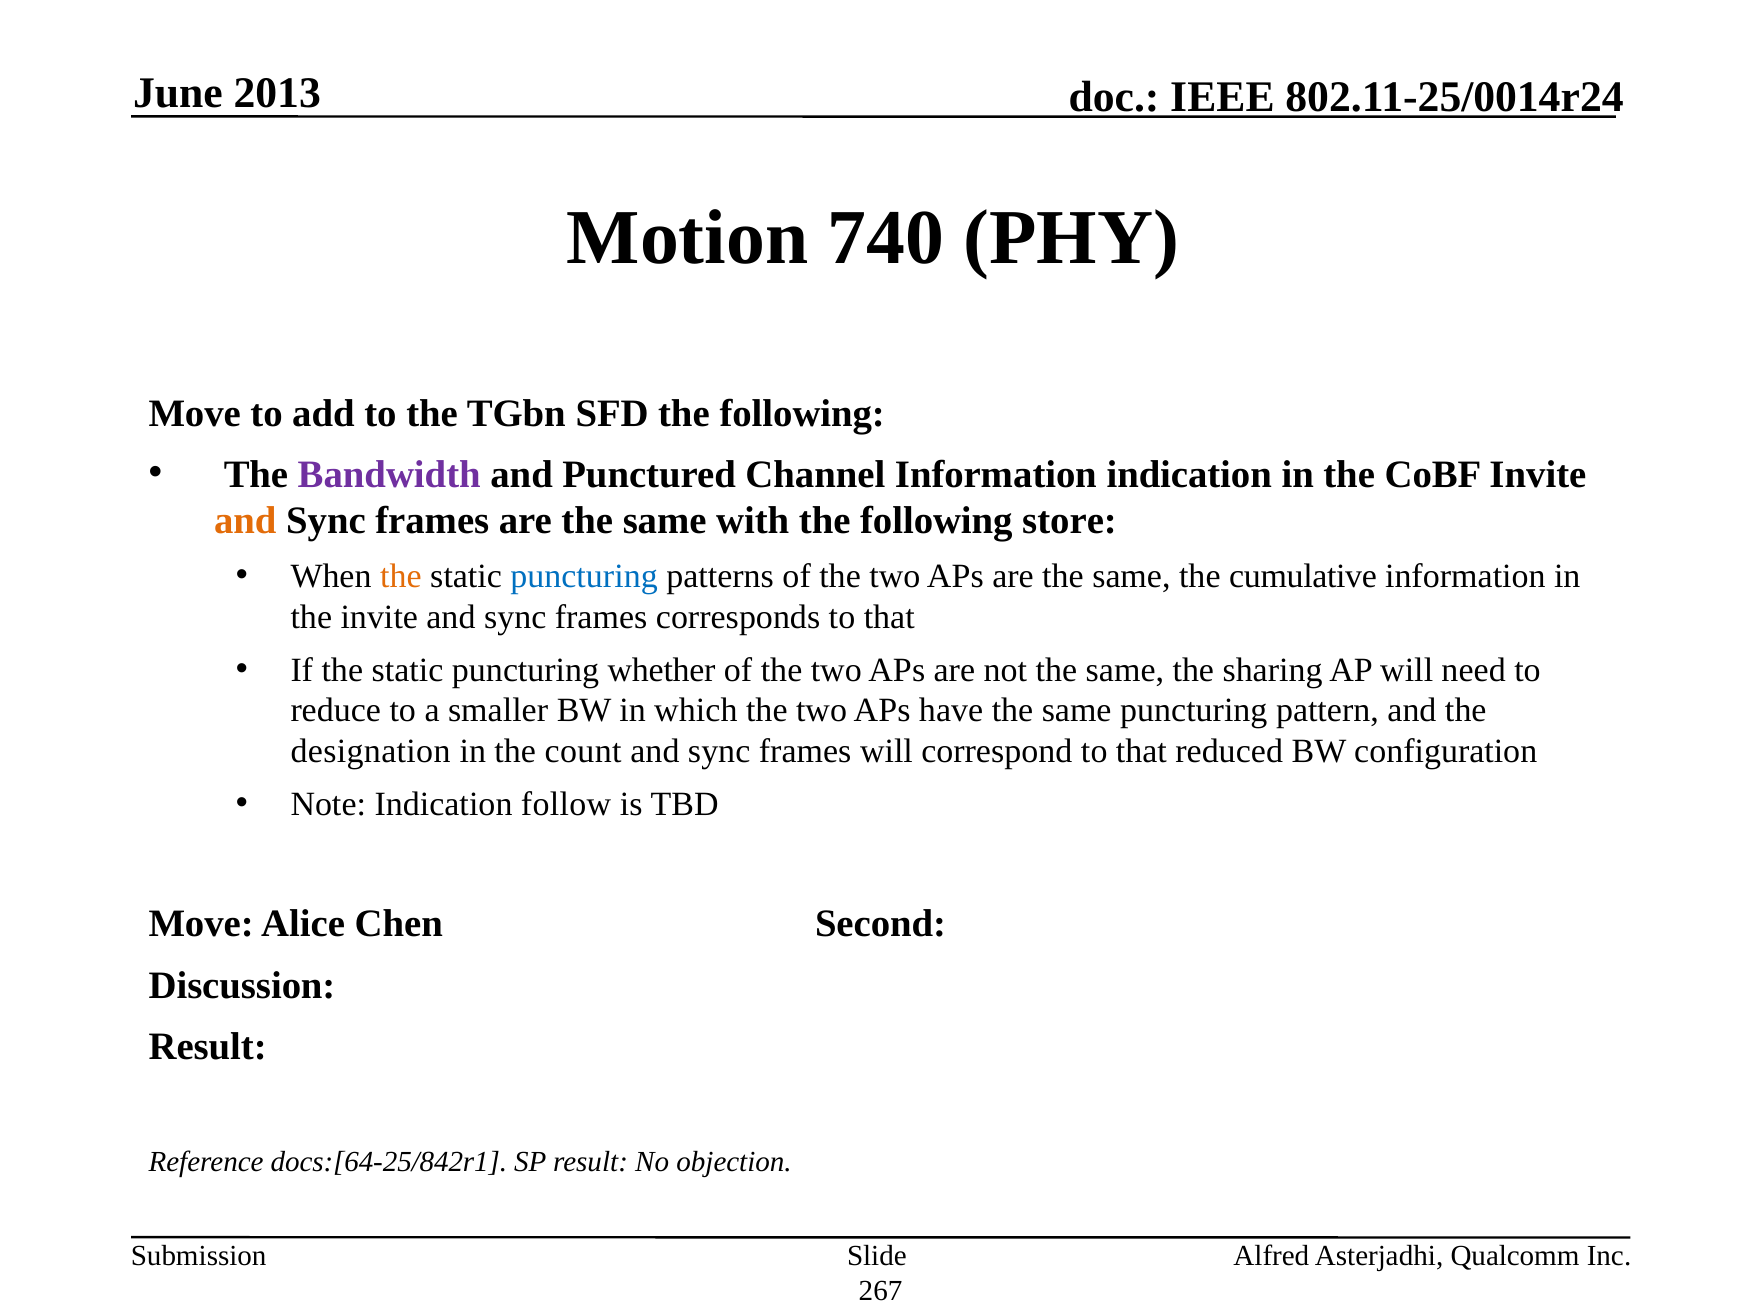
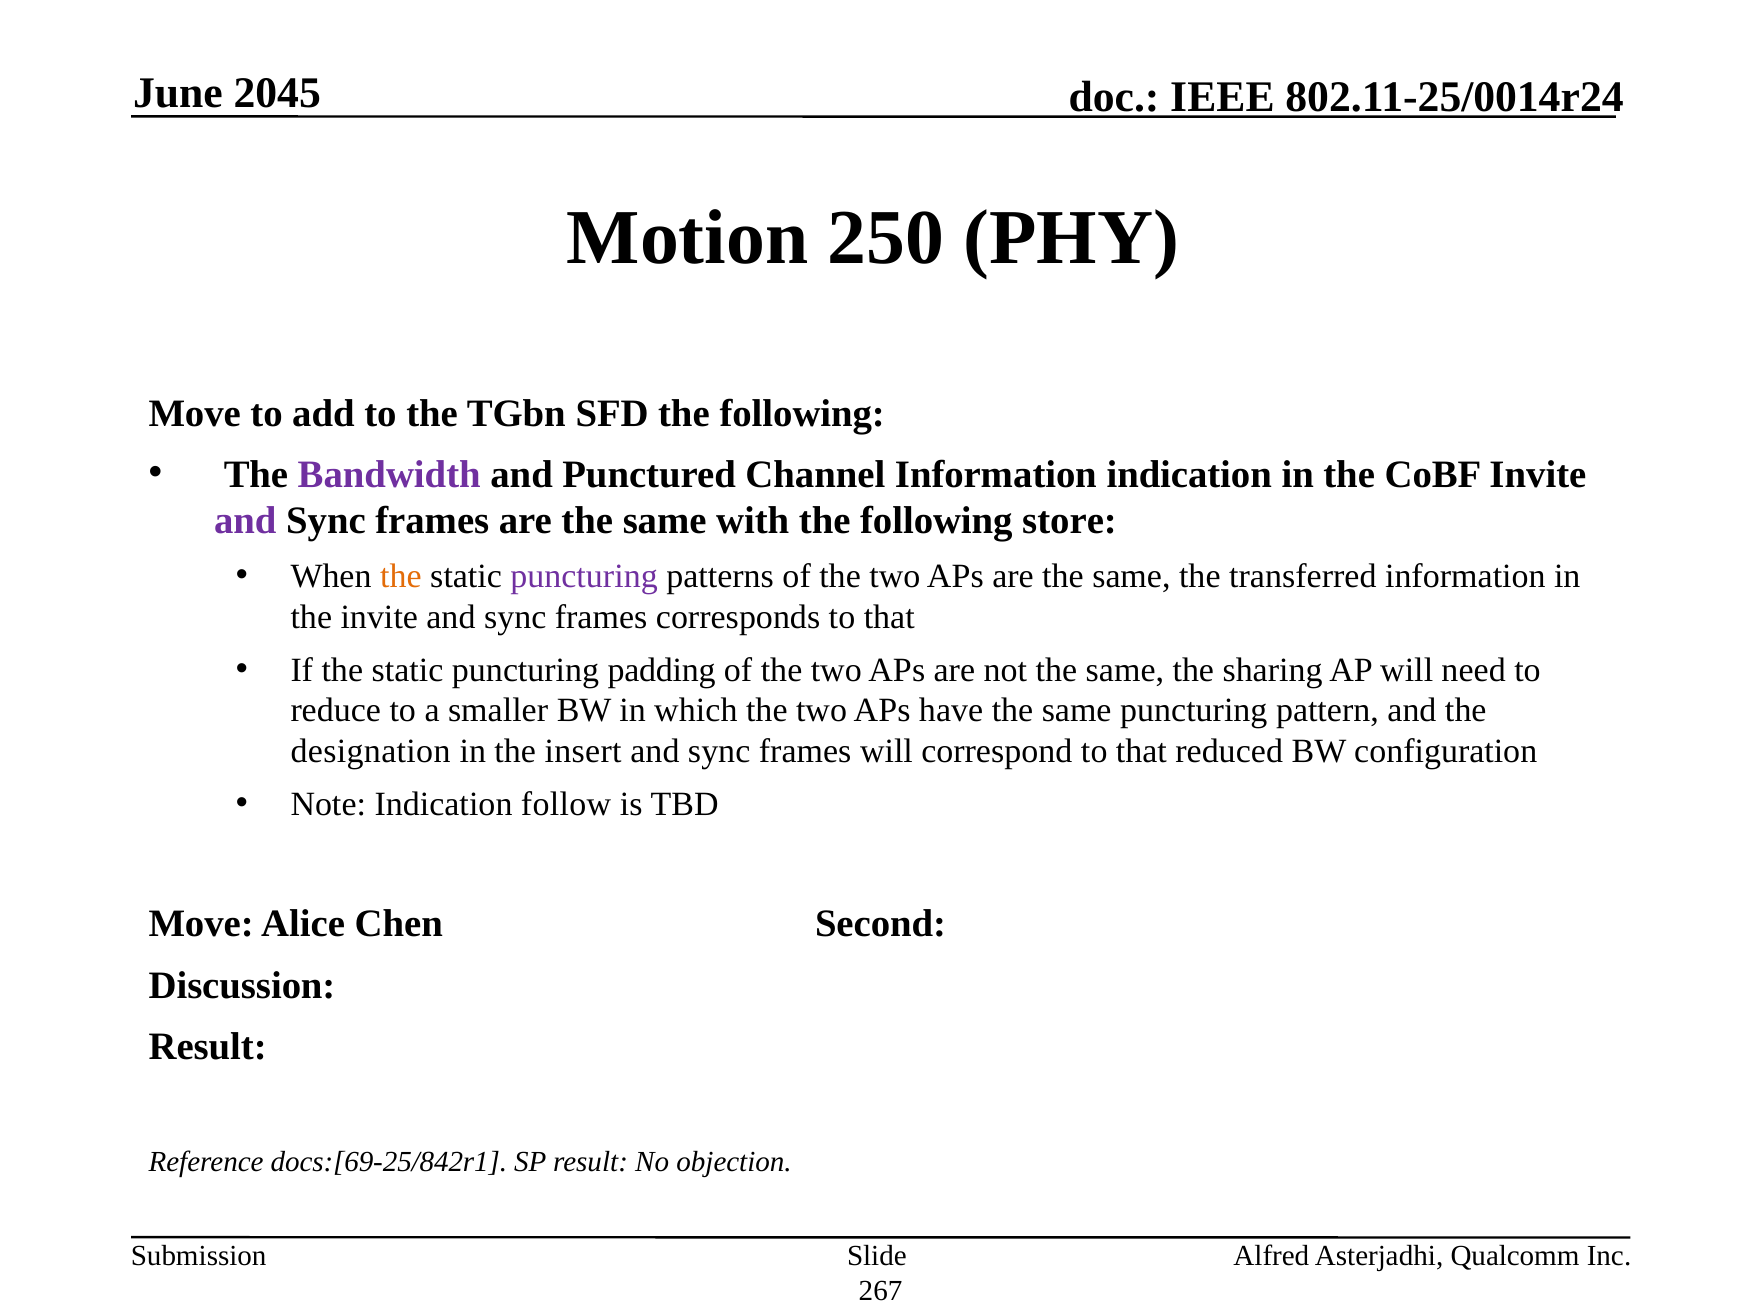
2013: 2013 -> 2045
740: 740 -> 250
and at (245, 521) colour: orange -> purple
puncturing at (584, 576) colour: blue -> purple
cumulative: cumulative -> transferred
whether: whether -> padding
count: count -> insert
docs:[64-25/842r1: docs:[64-25/842r1 -> docs:[69-25/842r1
